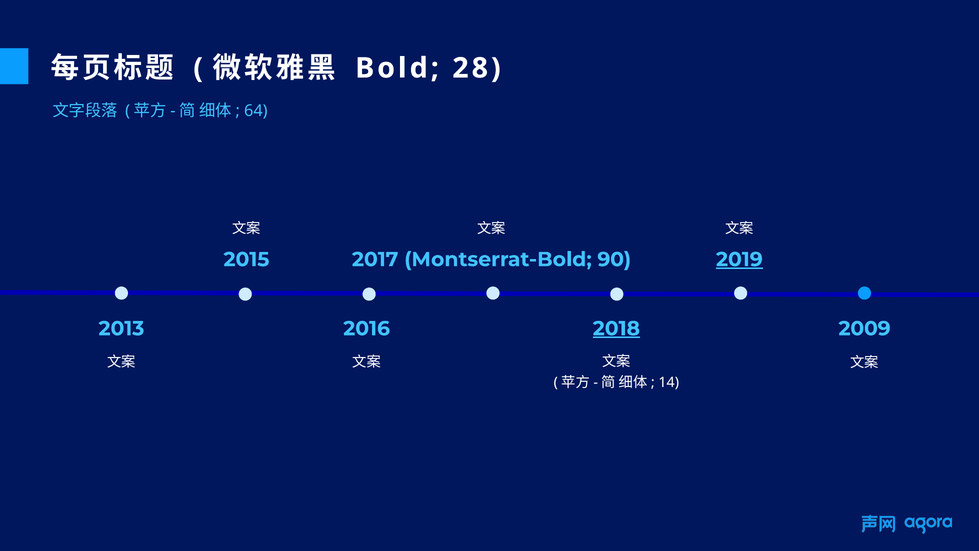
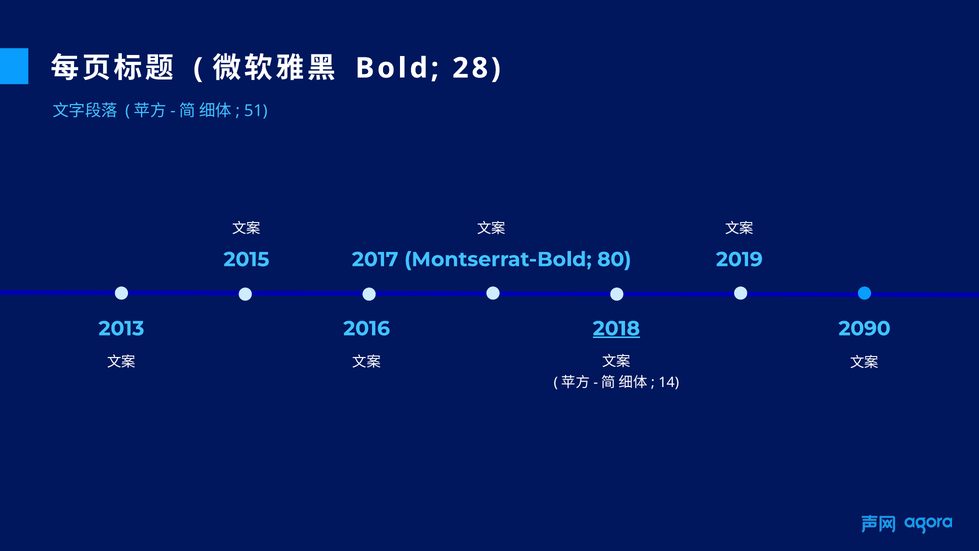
64: 64 -> 51
90: 90 -> 80
2019 underline: present -> none
2009: 2009 -> 2090
